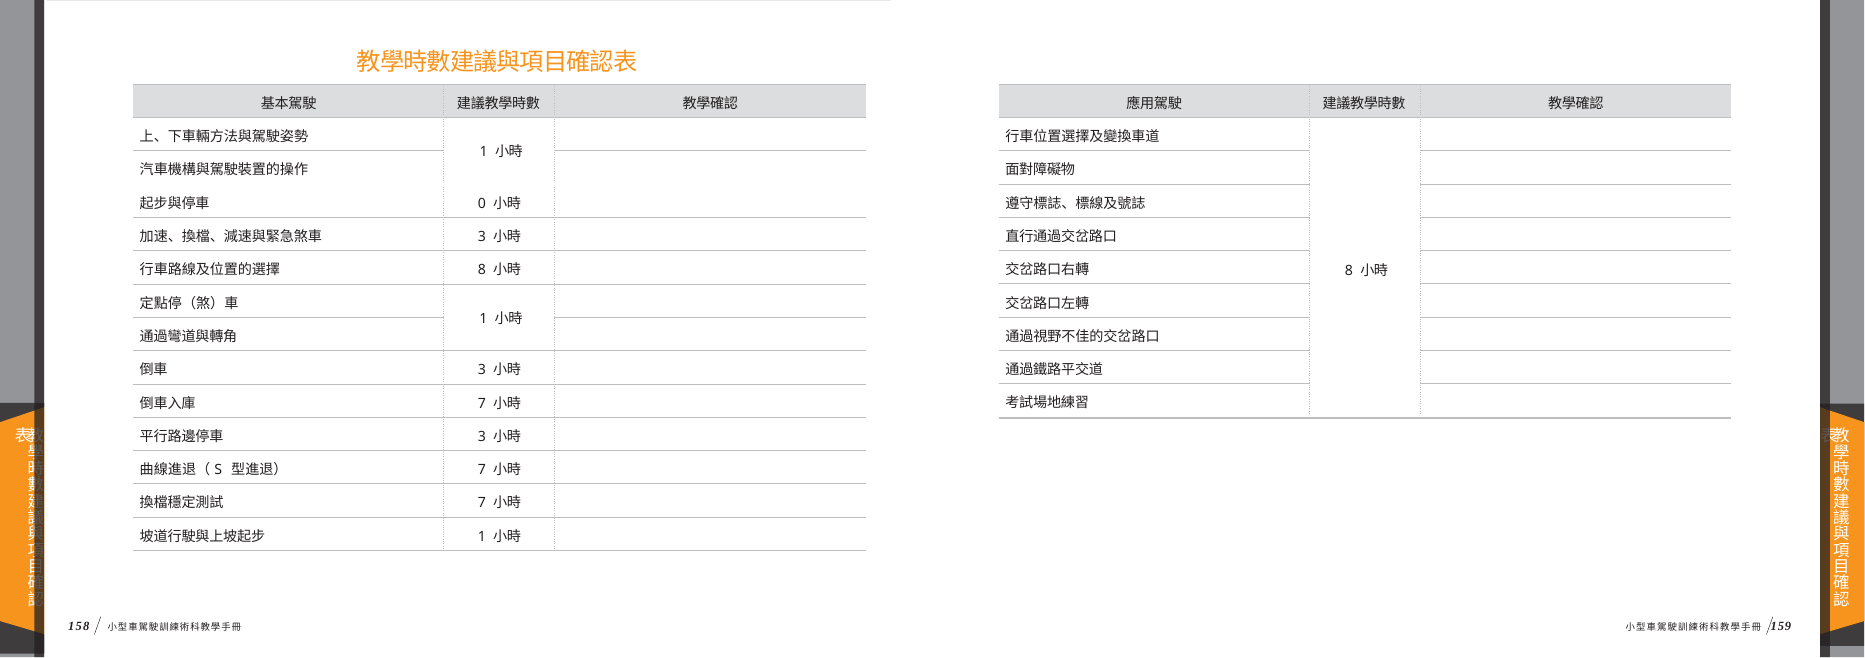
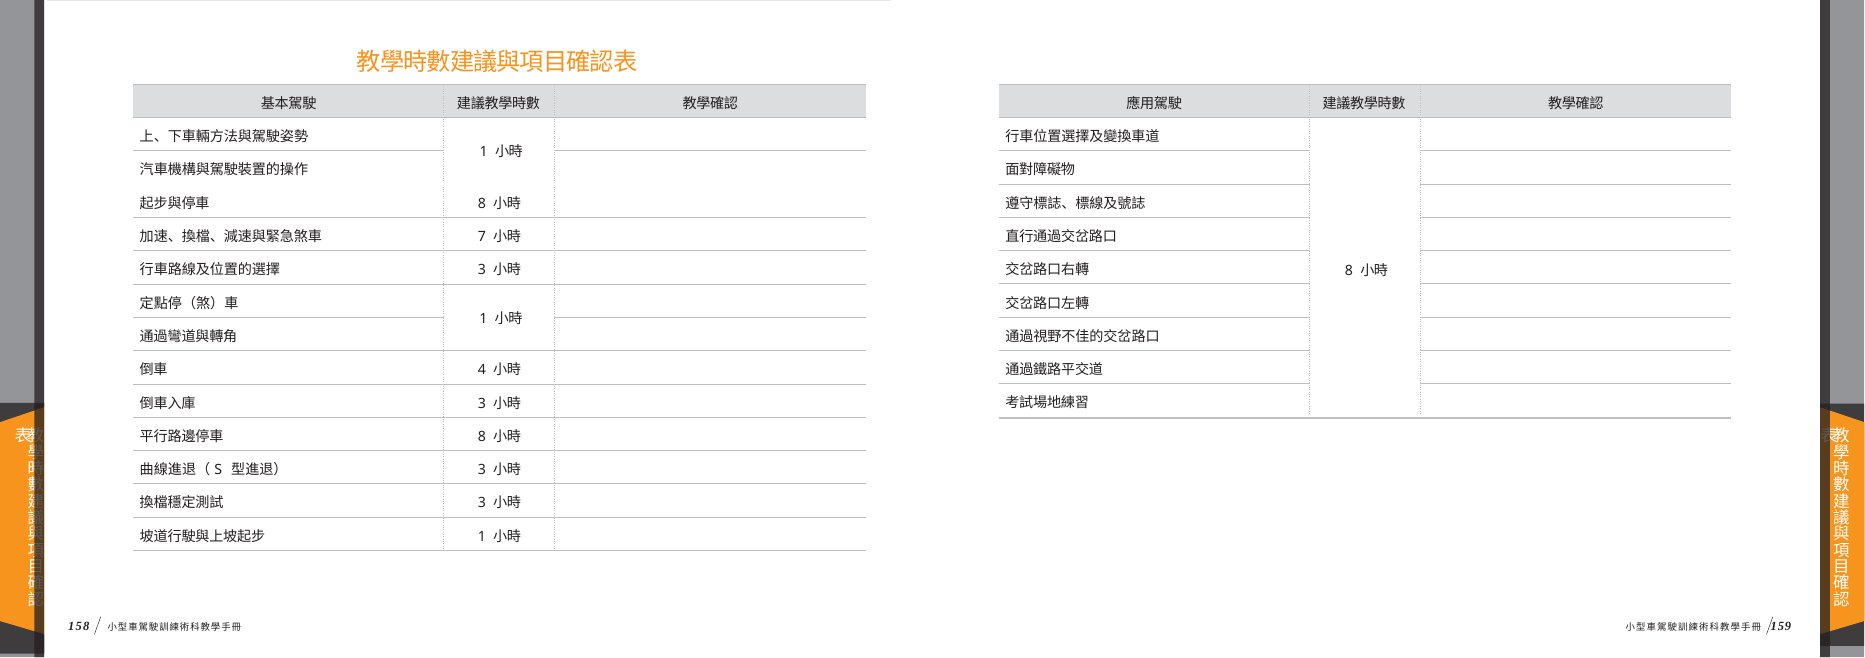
0 at (482, 204): 0 -> 8
3 at (482, 237): 3 -> 7
8 at (482, 270): 8 -> 3
3 at (482, 370): 3 -> 4
7 at (482, 403): 7 -> 3
3 at (482, 437): 3 -> 8
7 at (482, 470): 7 -> 3
7 at (482, 503): 7 -> 3
